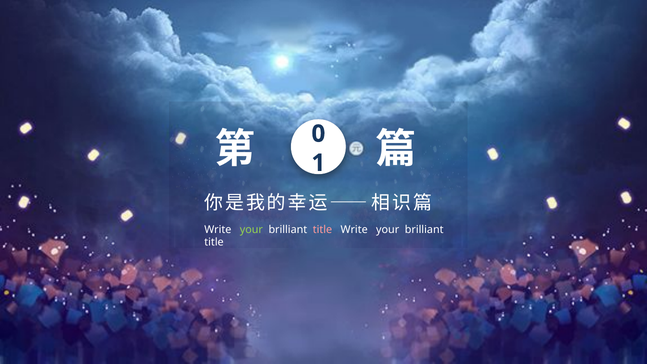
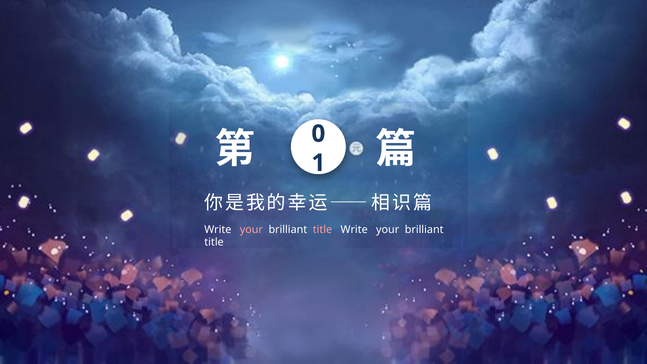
your at (251, 229) colour: light green -> pink
